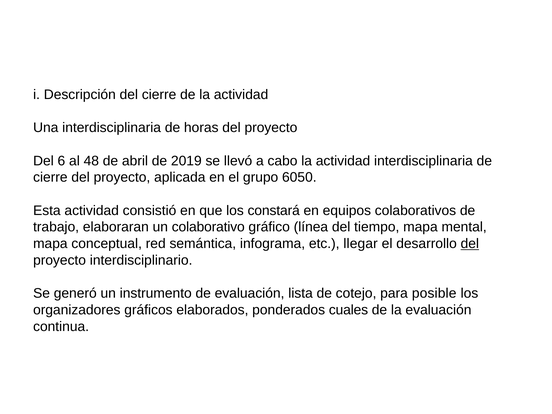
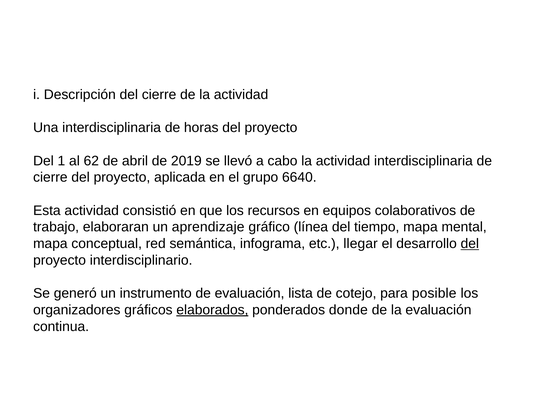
6: 6 -> 1
48: 48 -> 62
6050: 6050 -> 6640
constará: constará -> recursos
colaborativo: colaborativo -> aprendizaje
elaborados underline: none -> present
cuales: cuales -> donde
